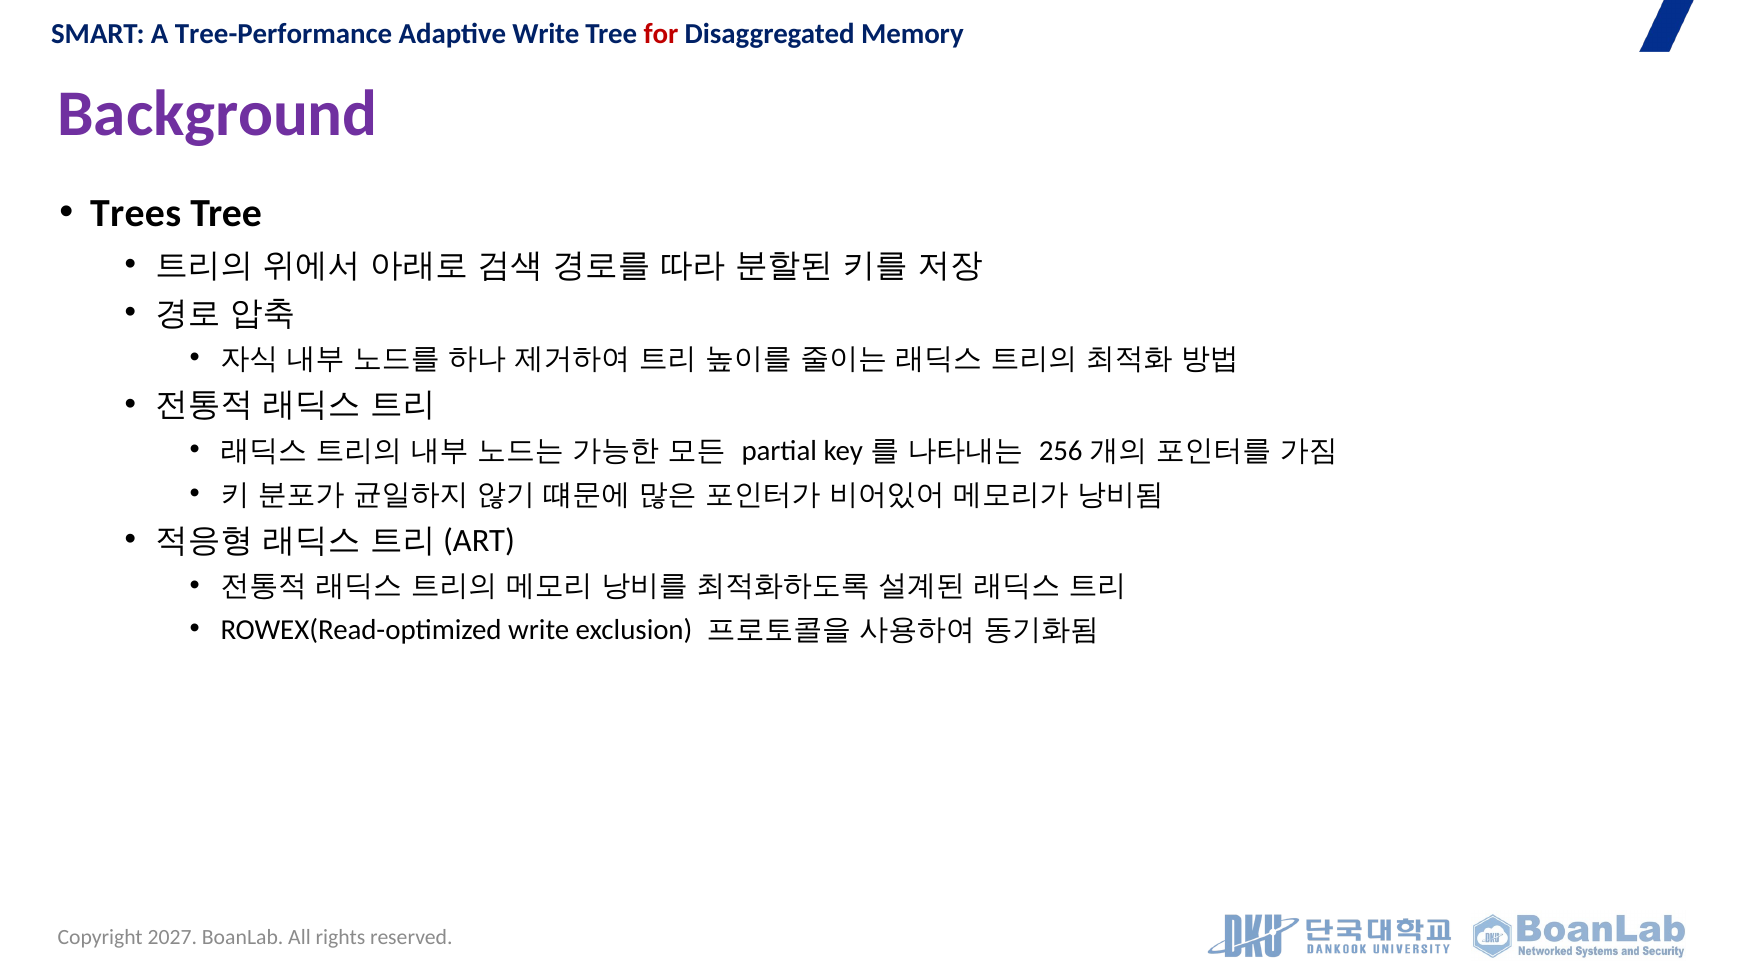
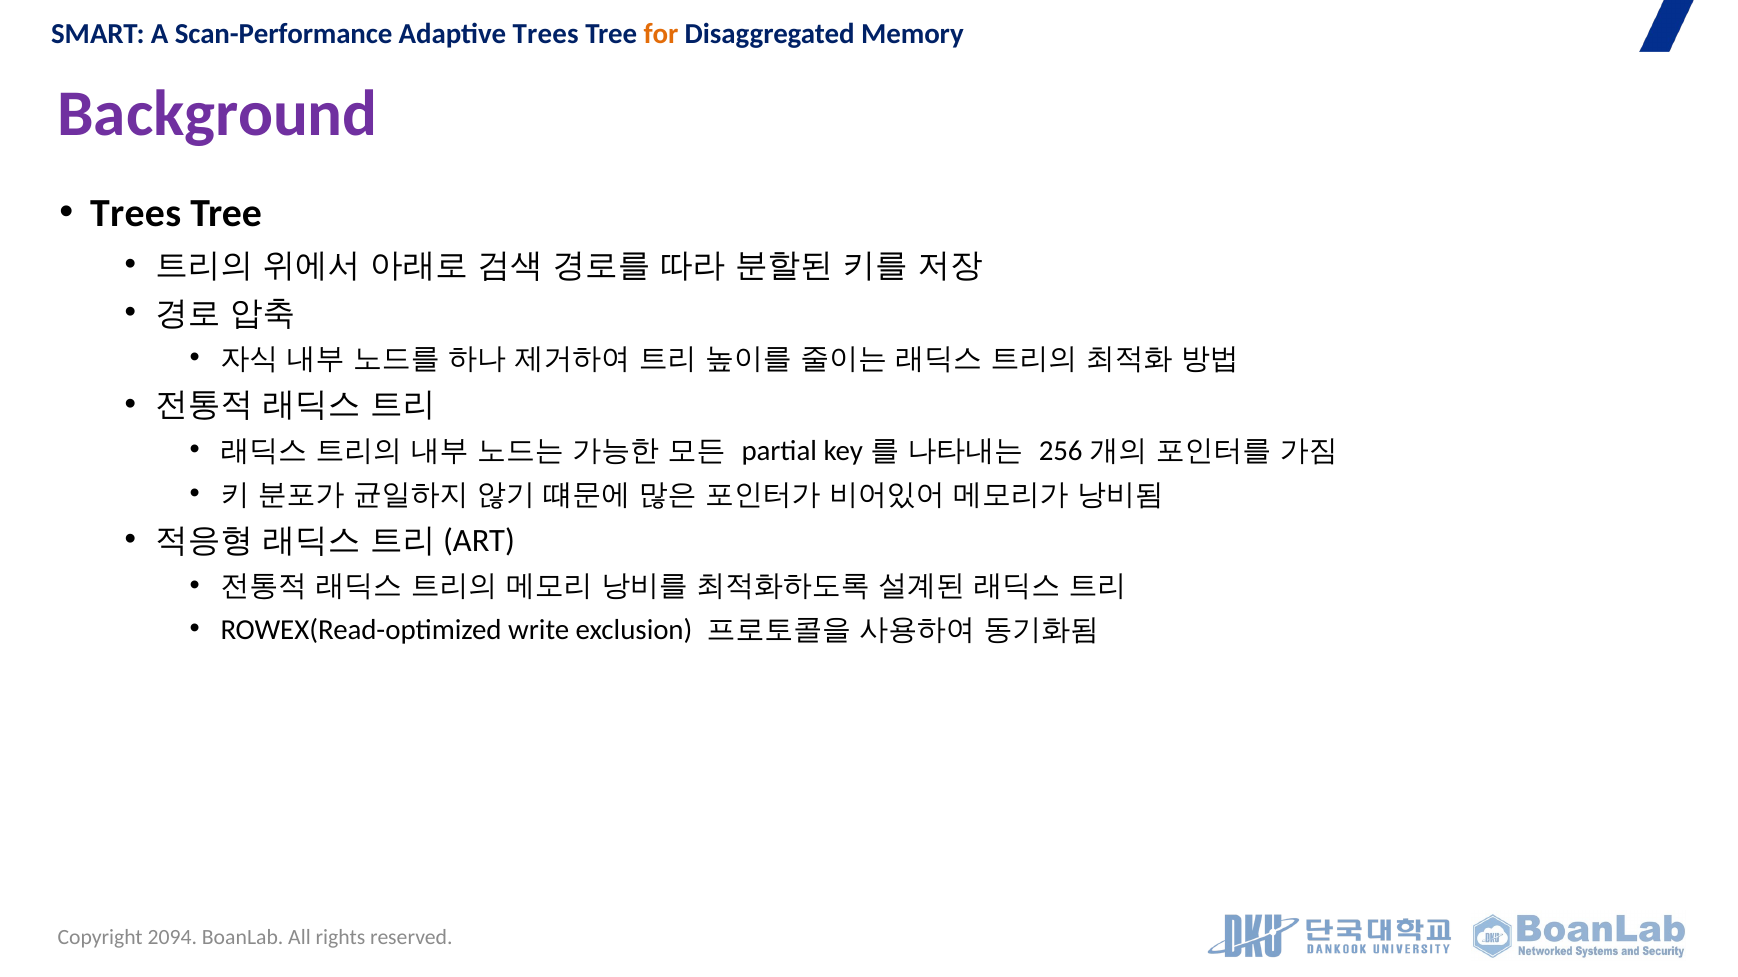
Tree-Performance: Tree-Performance -> Scan-Performance
Adaptive Write: Write -> Trees
for colour: red -> orange
2027: 2027 -> 2094
